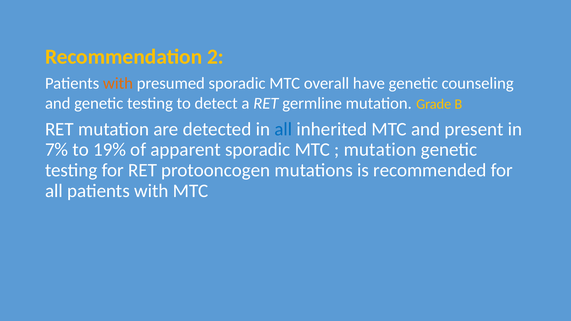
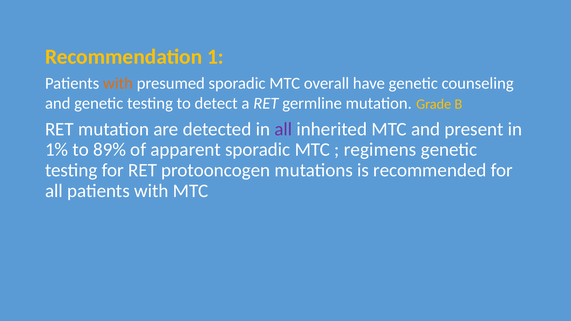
2: 2 -> 1
all at (283, 129) colour: blue -> purple
7%: 7% -> 1%
19%: 19% -> 89%
mutation at (380, 150): mutation -> regimens
